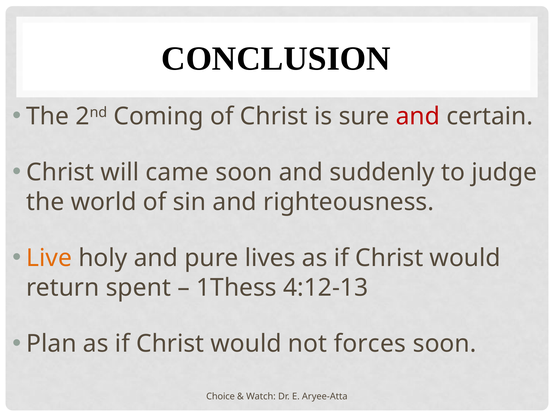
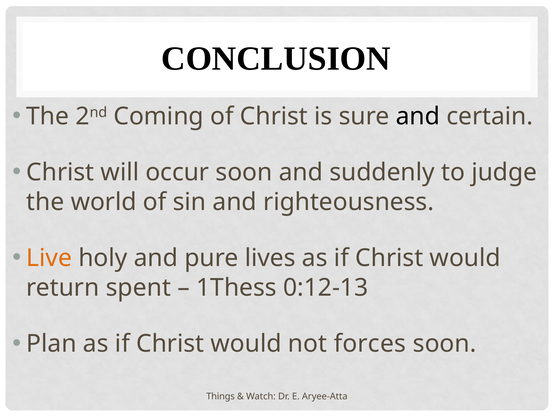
and at (418, 116) colour: red -> black
came: came -> occur
4:12-13: 4:12-13 -> 0:12-13
Choice: Choice -> Things
